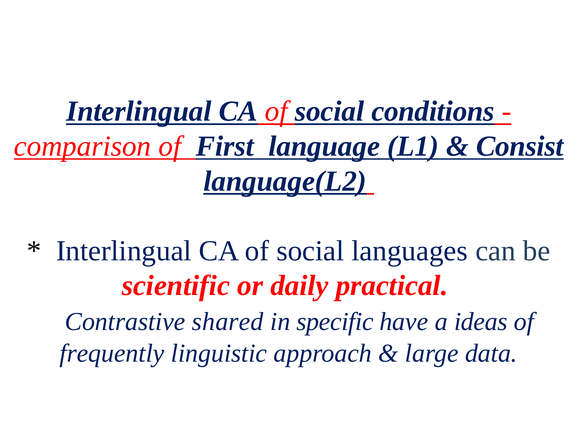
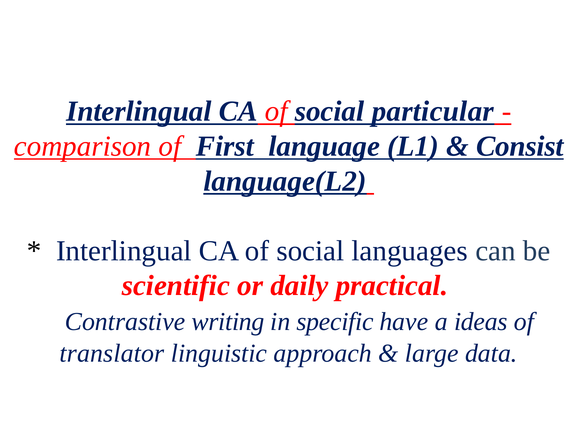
conditions: conditions -> particular
shared: shared -> writing
frequently: frequently -> translator
